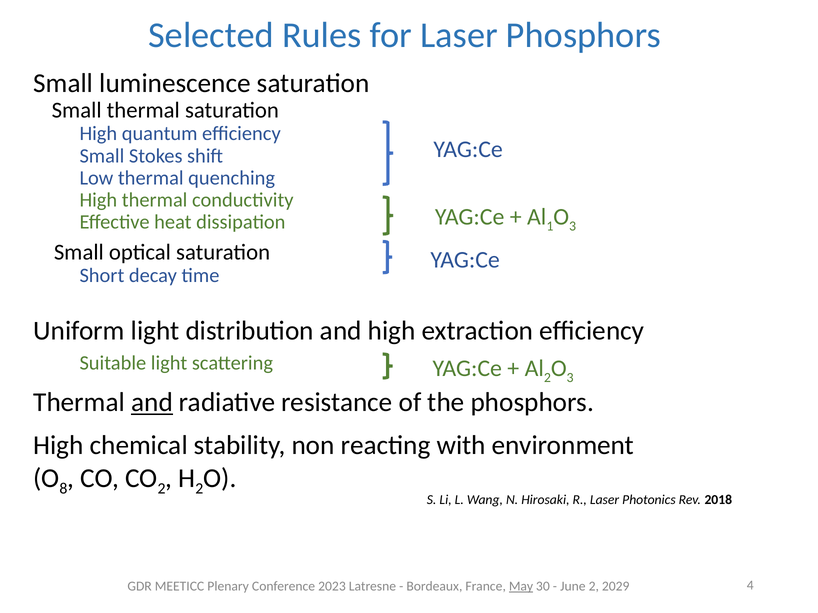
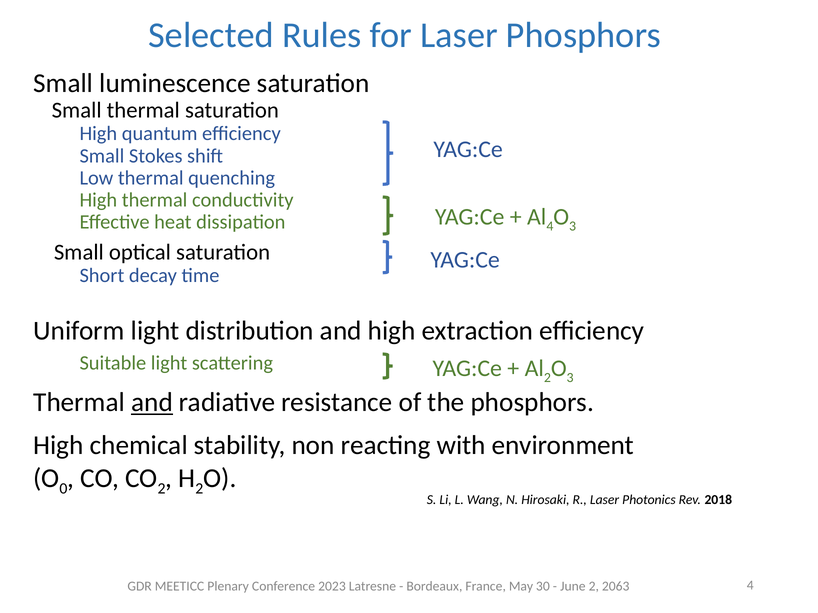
1 at (550, 226): 1 -> 4
8: 8 -> 0
May underline: present -> none
2029: 2029 -> 2063
